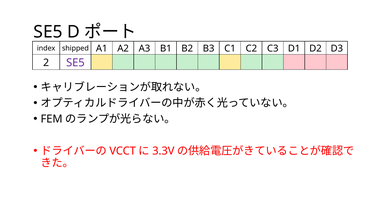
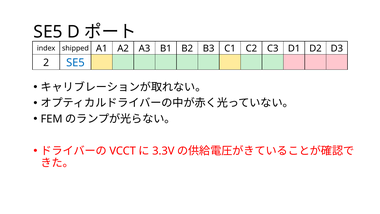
SE5 at (75, 63) colour: purple -> blue
